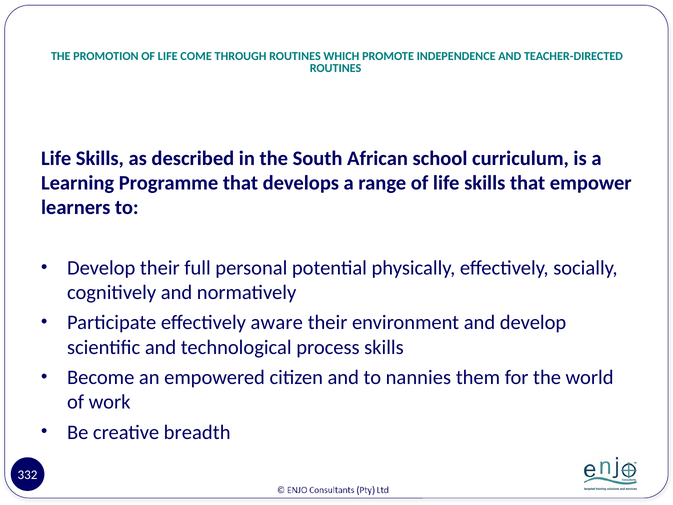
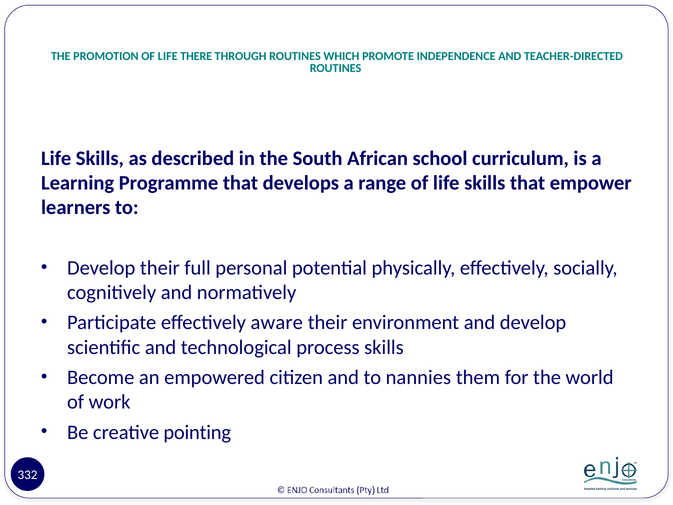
COME: COME -> THERE
breadth: breadth -> pointing
